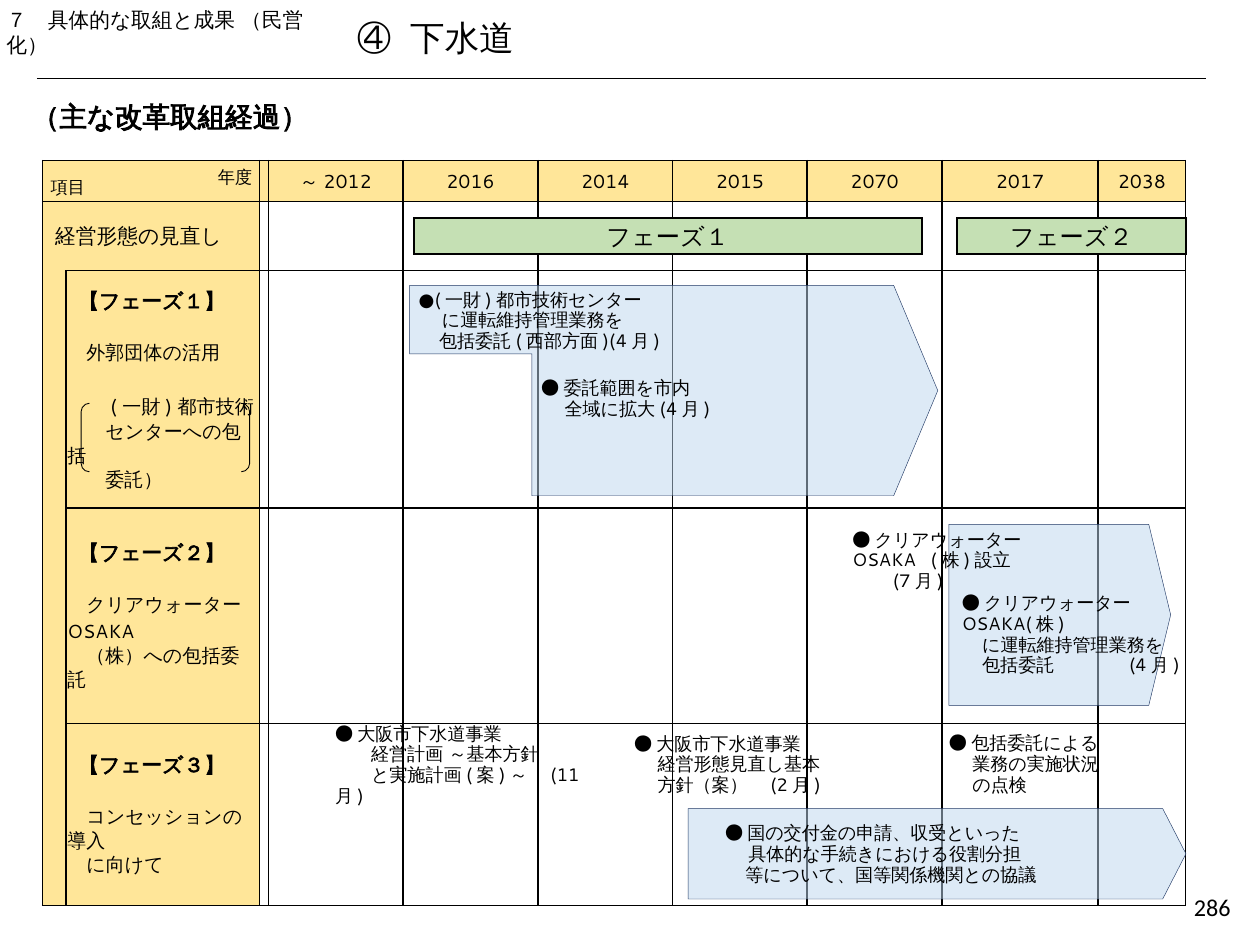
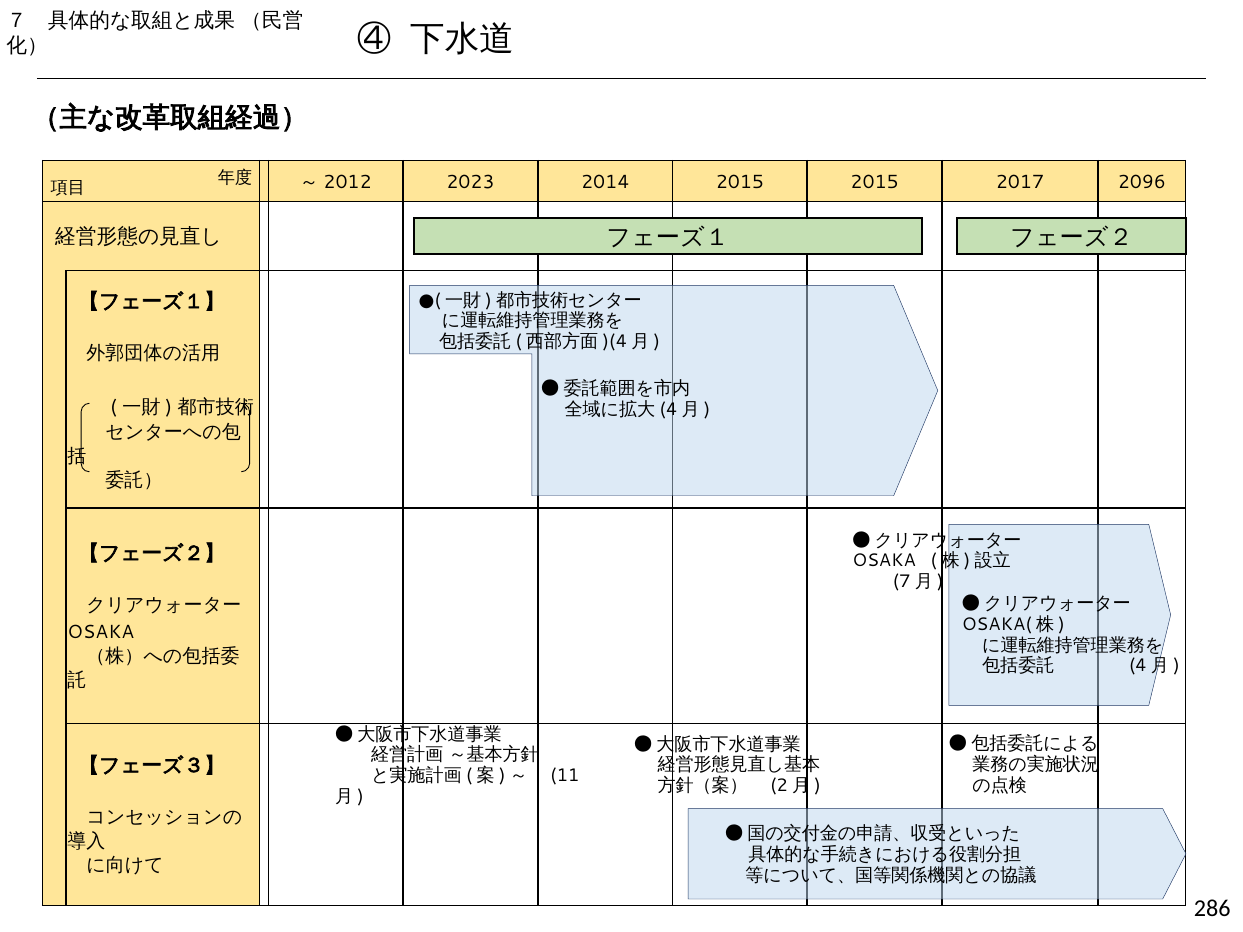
2016: 2016 -> 2023
2015 2070: 2070 -> 2015
2038: 2038 -> 2096
